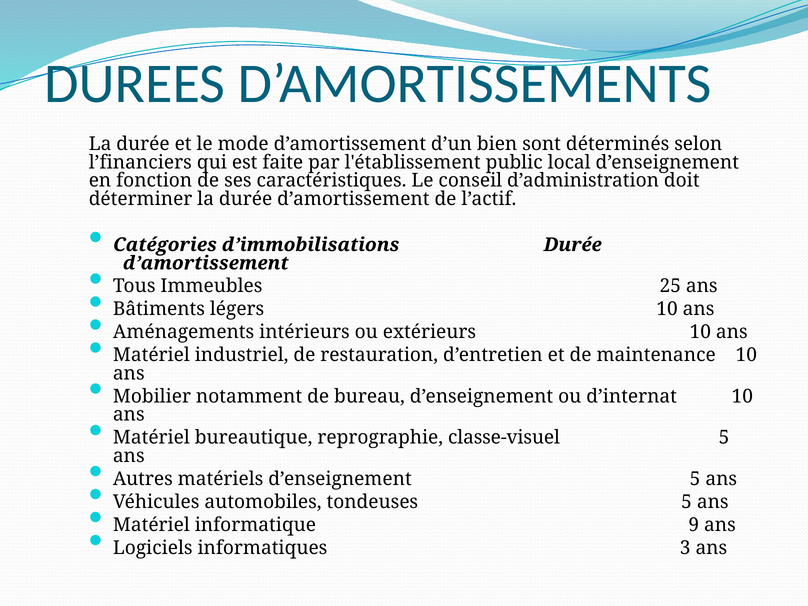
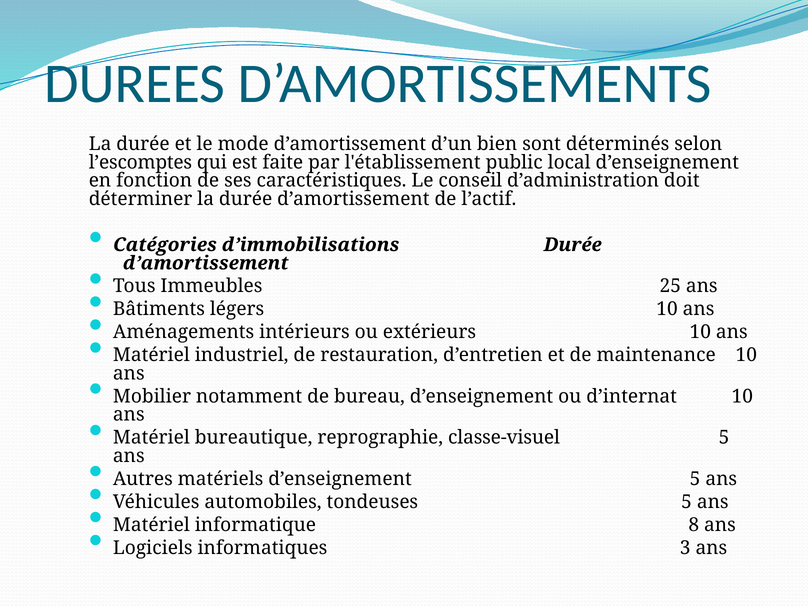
l’financiers: l’financiers -> l’escomptes
9: 9 -> 8
